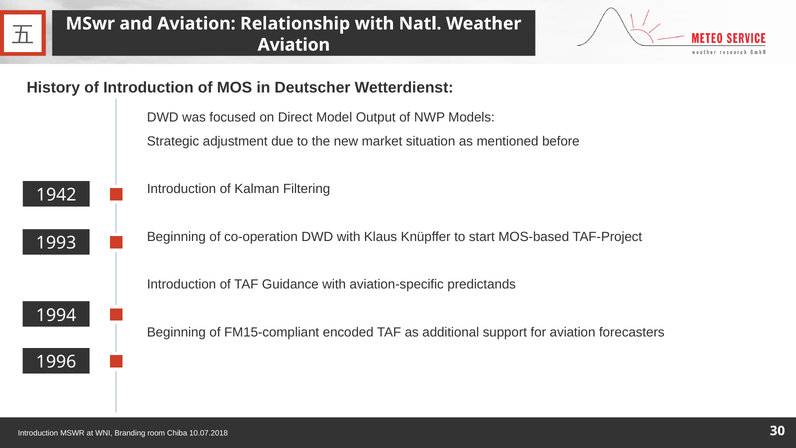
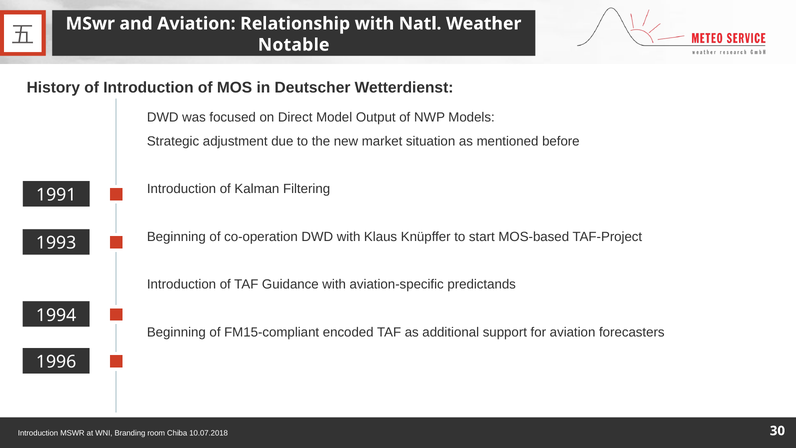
Aviation at (294, 45): Aviation -> Notable
1942: 1942 -> 1991
